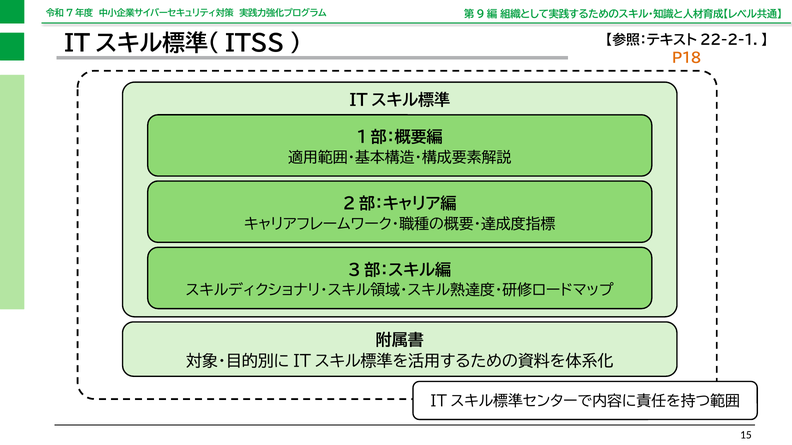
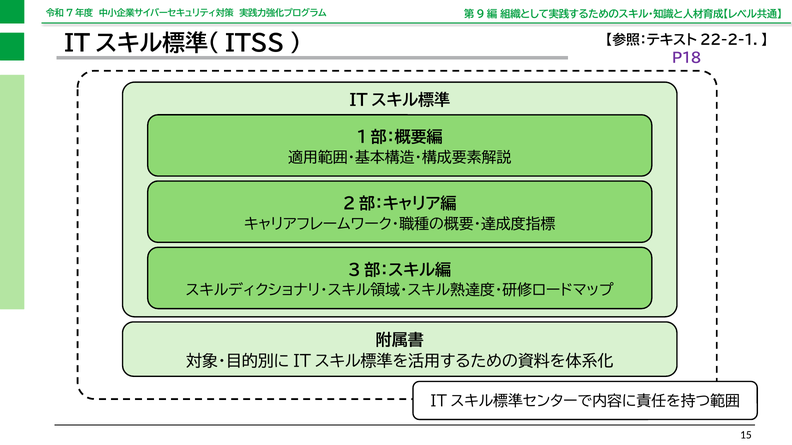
P18 colour: orange -> purple
